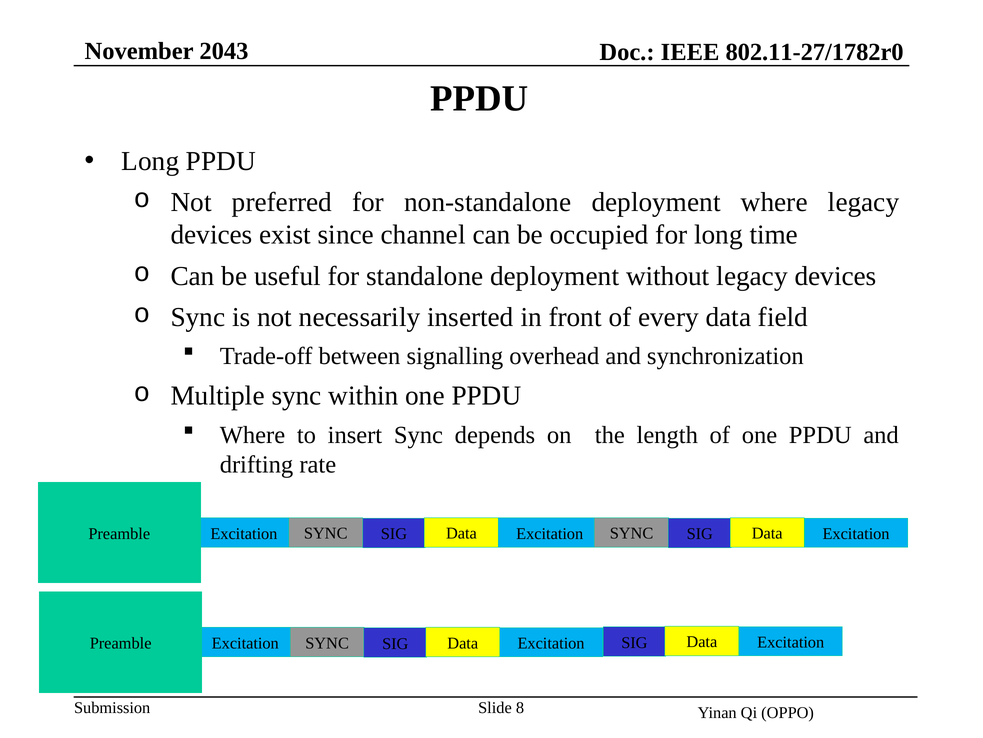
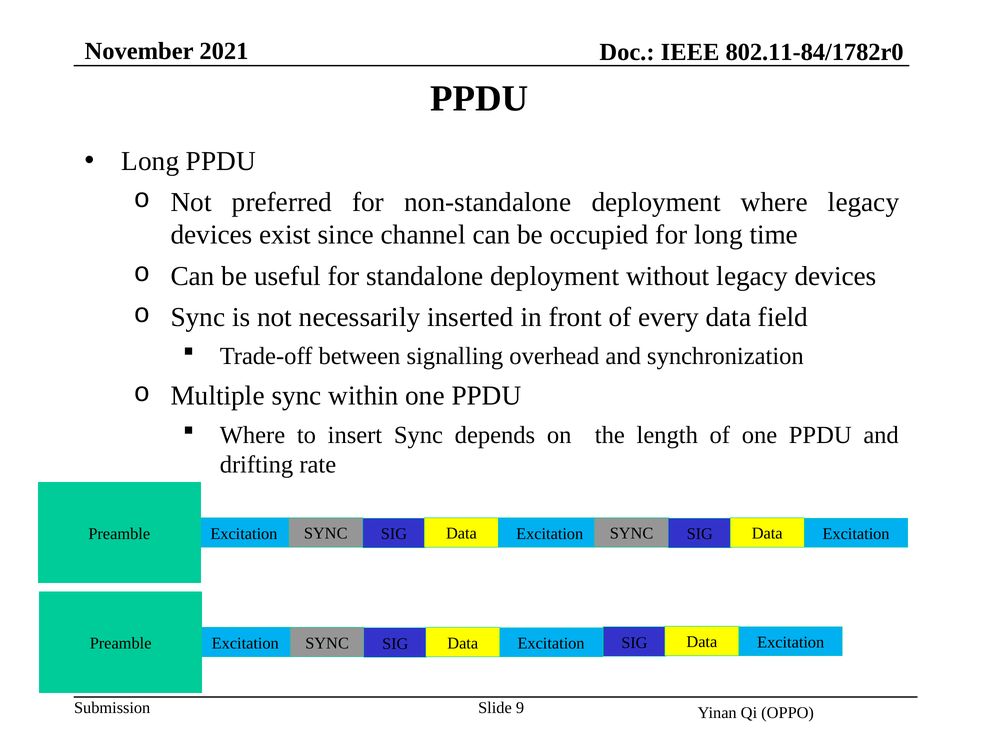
2043: 2043 -> 2021
802.11-27/1782r0: 802.11-27/1782r0 -> 802.11-84/1782r0
8: 8 -> 9
